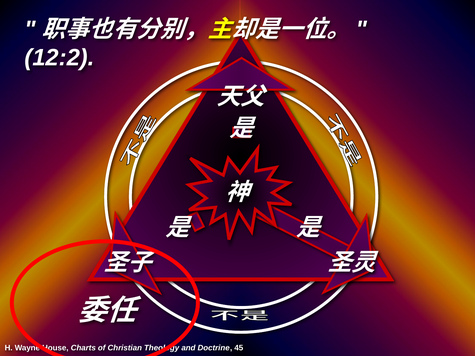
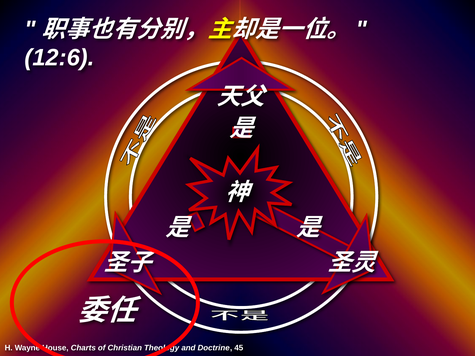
12:2: 12:2 -> 12:6
